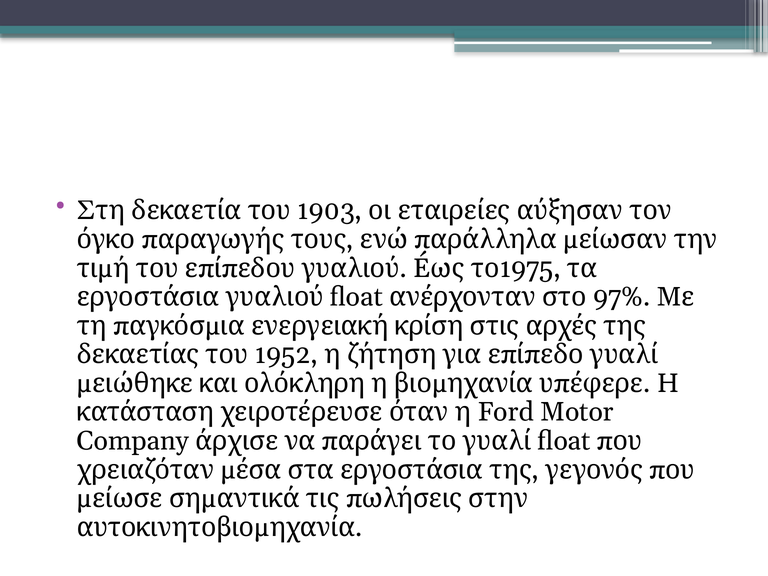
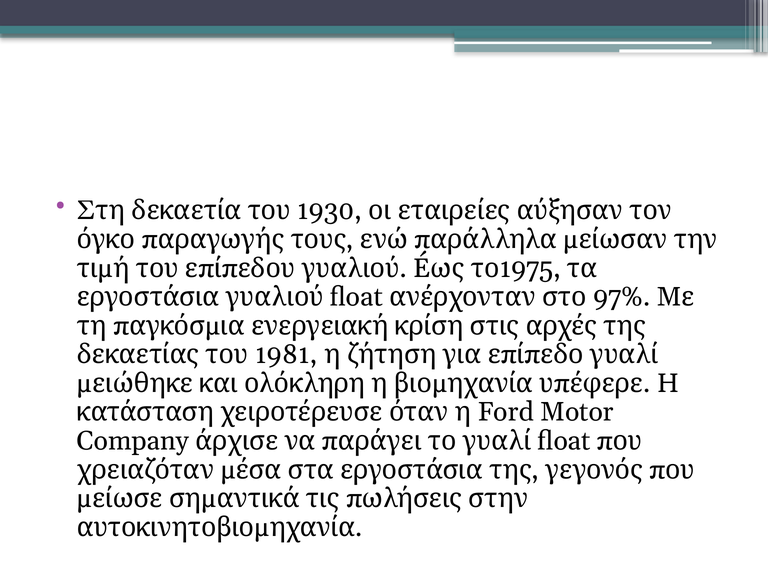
1903: 1903 -> 1930
1952: 1952 -> 1981
